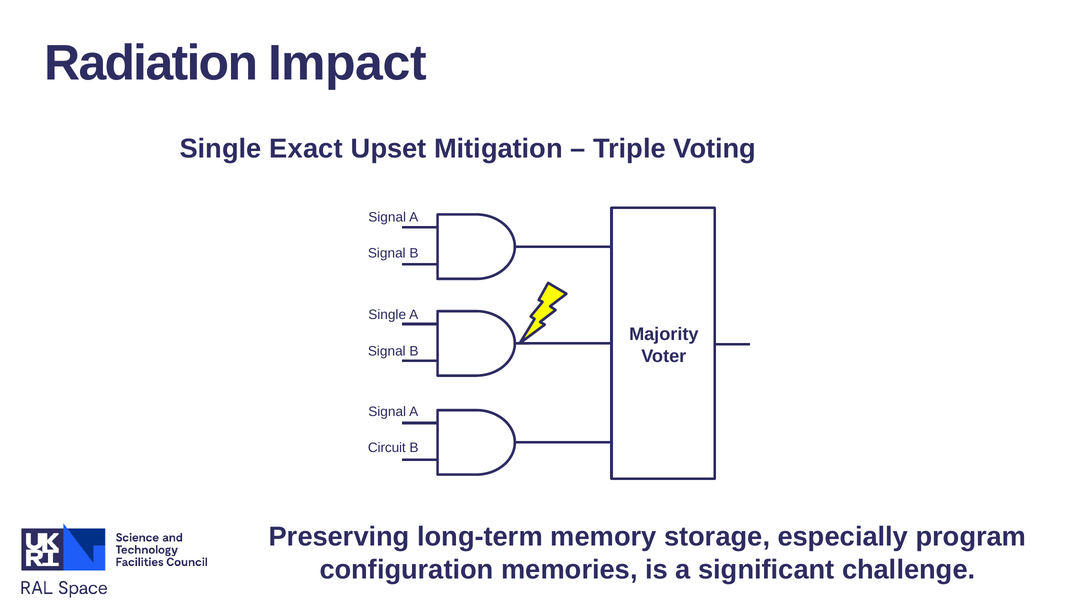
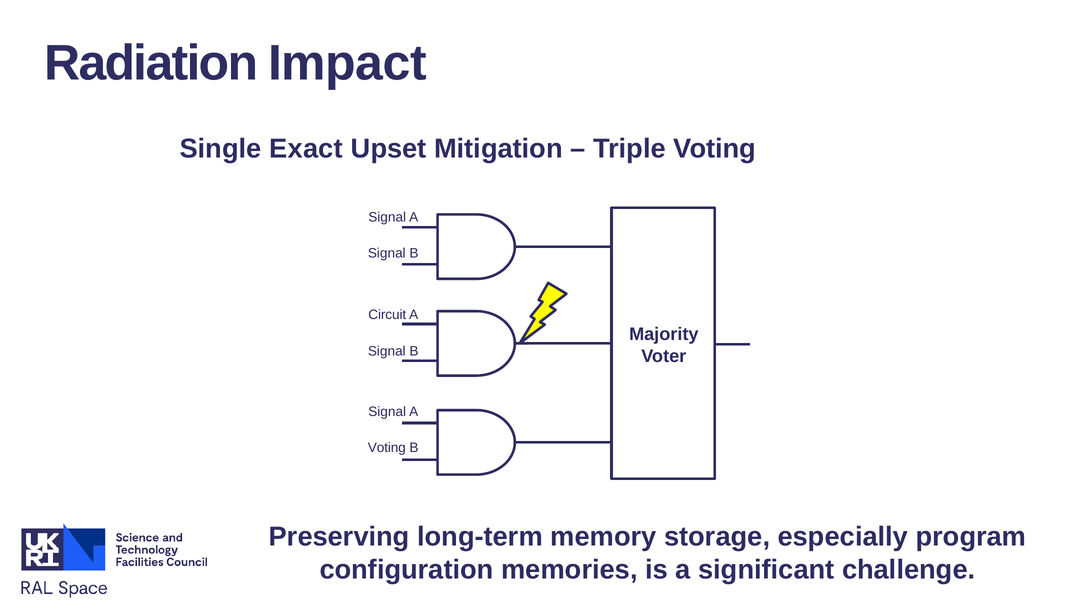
Single at (387, 315): Single -> Circuit
Circuit at (387, 448): Circuit -> Voting
